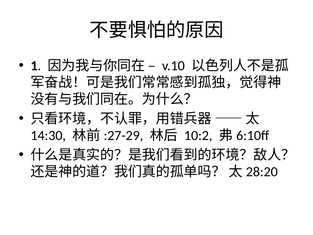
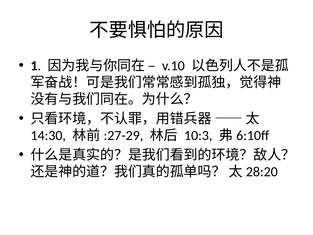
10:2: 10:2 -> 10:3
